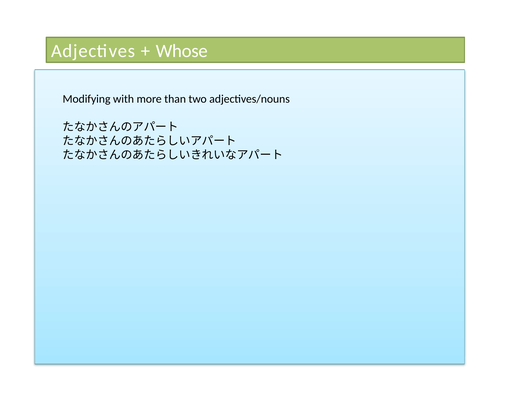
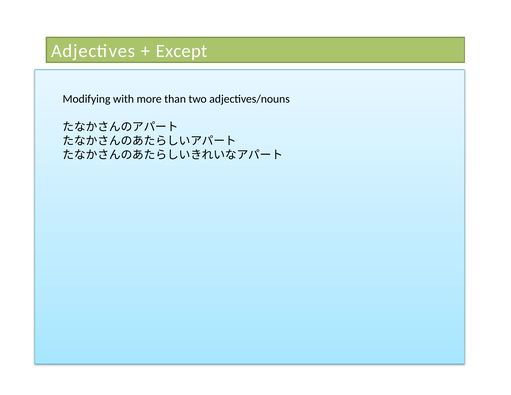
Whose: Whose -> Except
